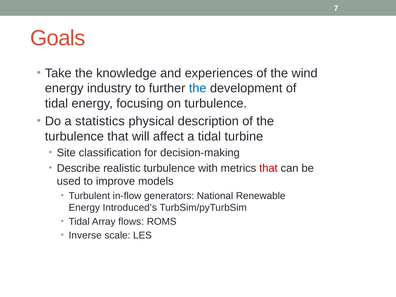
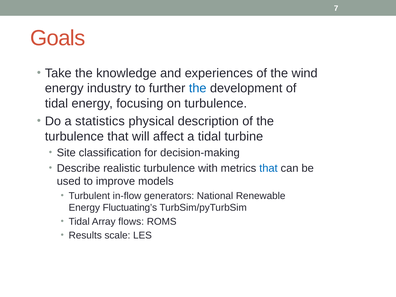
that at (268, 168) colour: red -> blue
Introduced’s: Introduced’s -> Fluctuating’s
Inverse: Inverse -> Results
